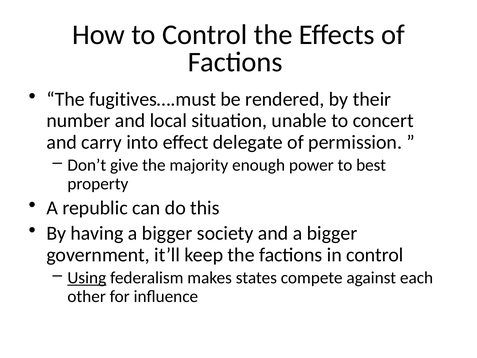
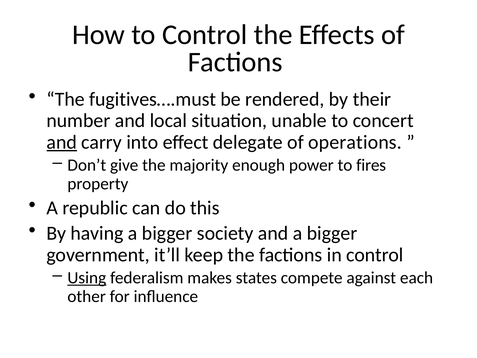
and at (62, 142) underline: none -> present
permission: permission -> operations
best: best -> fires
